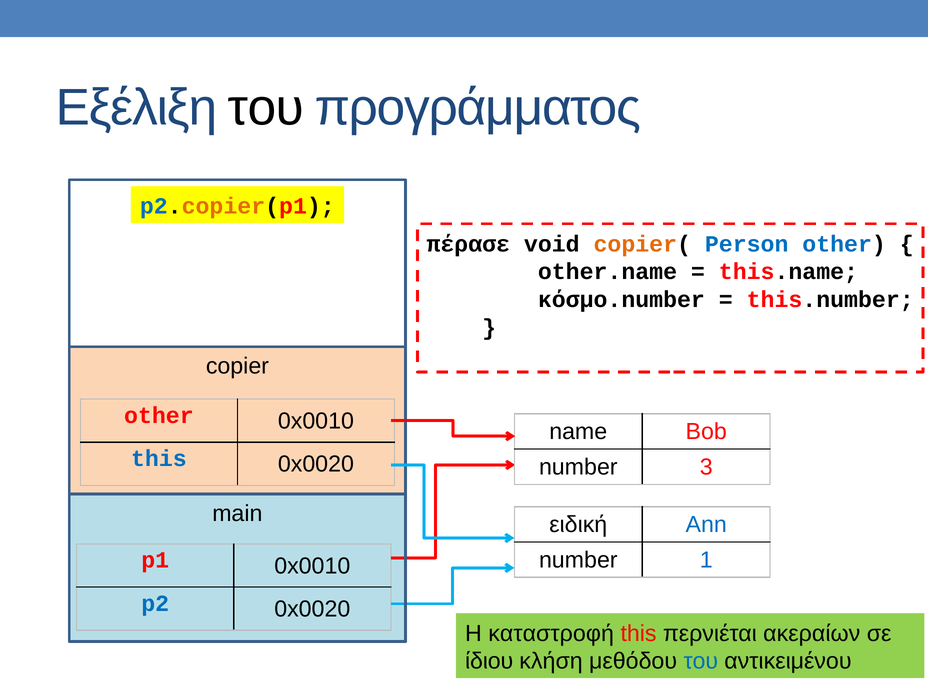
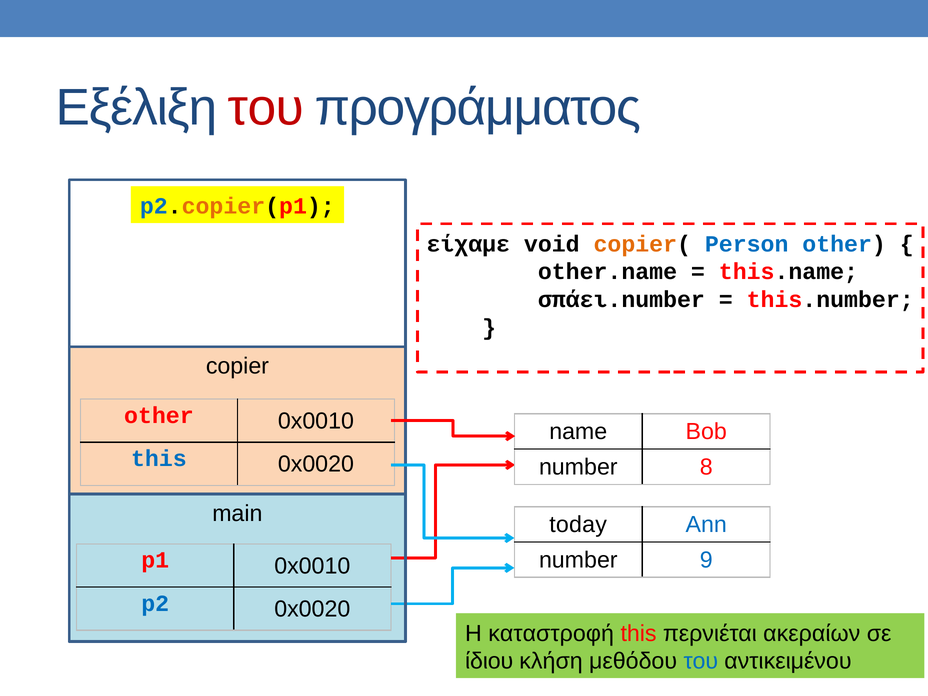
του at (266, 108) colour: black -> red
πέρασε: πέρασε -> είχαμε
κόσμο.number: κόσμο.number -> σπάει.number
3: 3 -> 8
ειδική: ειδική -> today
1: 1 -> 9
